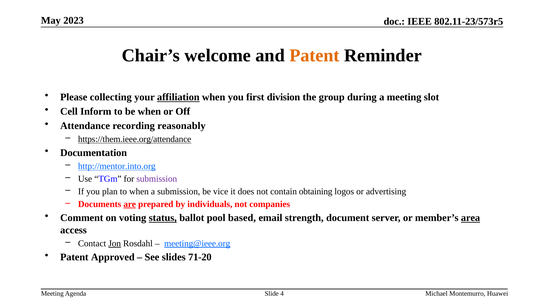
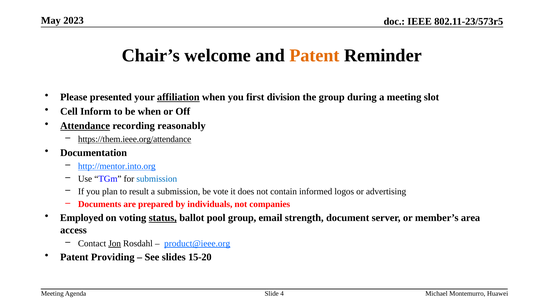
collecting: collecting -> presented
Attendance underline: none -> present
submission at (157, 179) colour: purple -> blue
to when: when -> result
vice: vice -> vote
obtaining: obtaining -> informed
are underline: present -> none
Comment: Comment -> Employed
pool based: based -> group
area underline: present -> none
meeting@ieee.org: meeting@ieee.org -> product@ieee.org
Approved: Approved -> Providing
71-20: 71-20 -> 15-20
